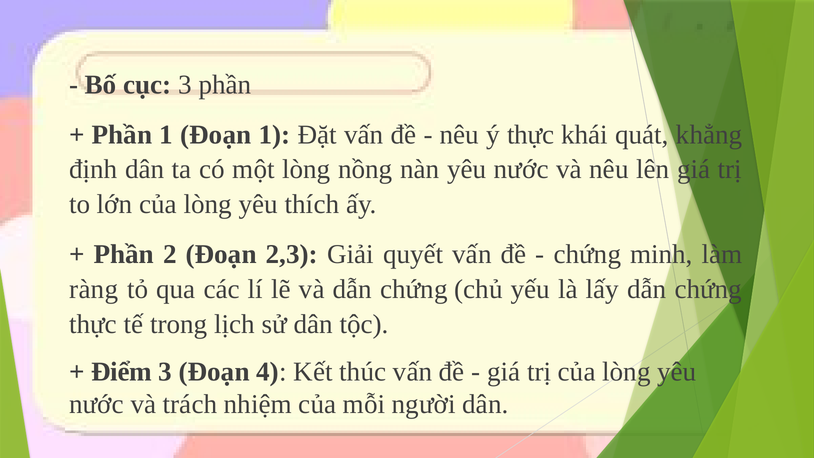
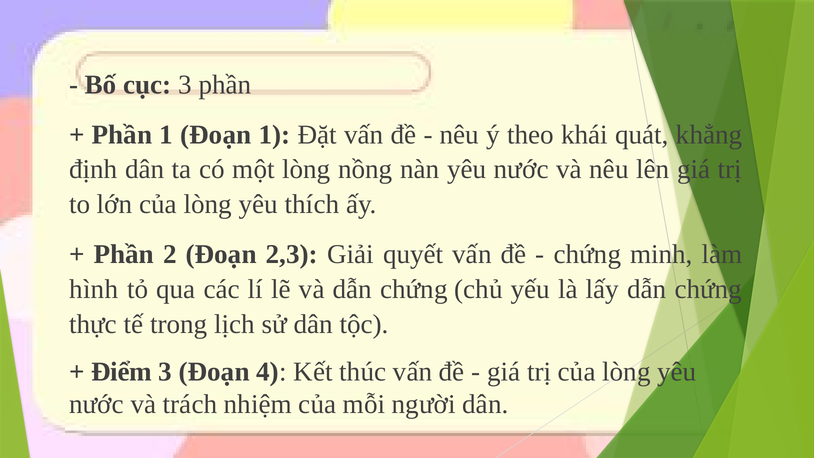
ý thực: thực -> theo
ràng: ràng -> hình
